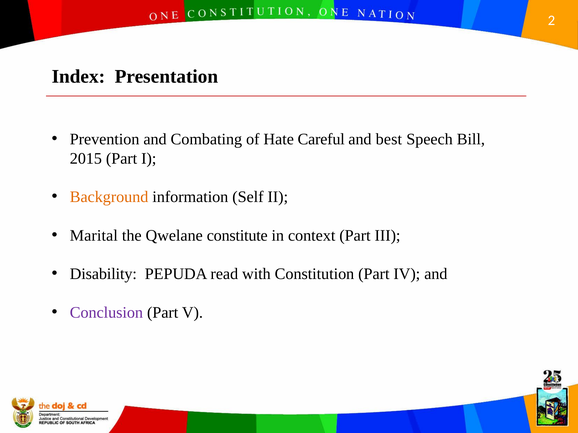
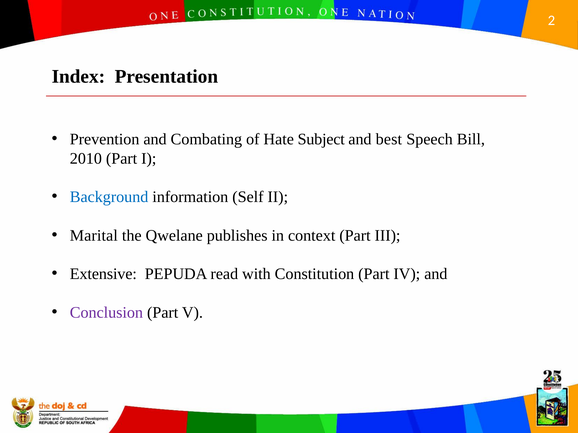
Careful: Careful -> Subject
2015: 2015 -> 2010
Background colour: orange -> blue
constitute: constitute -> publishes
Disability: Disability -> Extensive
